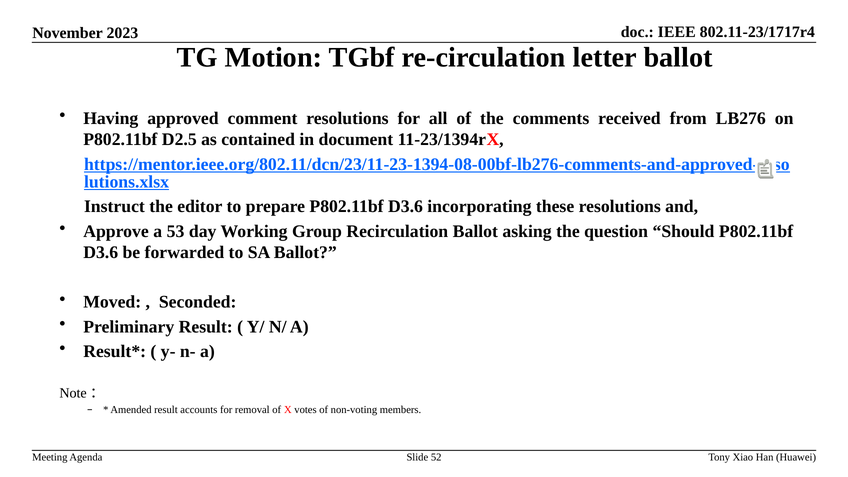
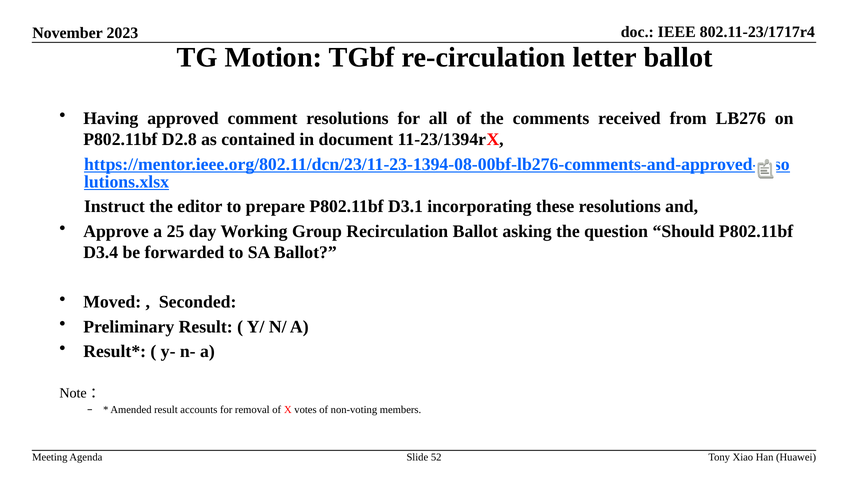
D2.5: D2.5 -> D2.8
prepare P802.11bf D3.6: D3.6 -> D3.1
53: 53 -> 25
D3.6 at (101, 253): D3.6 -> D3.4
